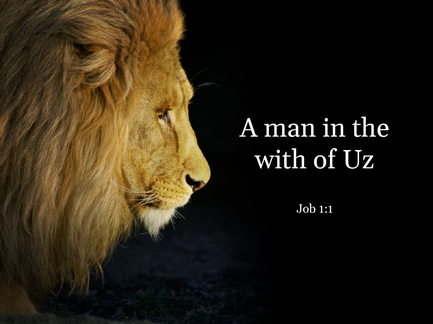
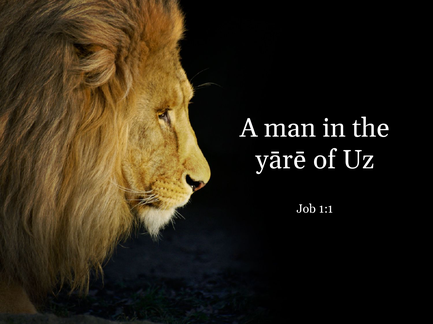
with: with -> yārē
